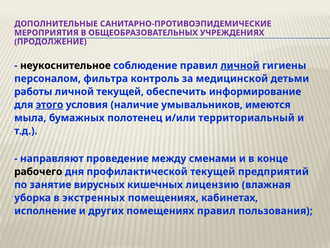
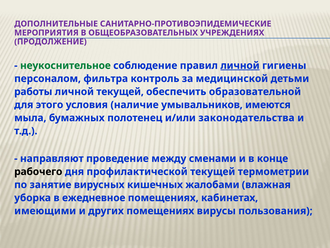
неукоснительное colour: black -> green
информирование: информирование -> образовательной
этого underline: present -> none
территориальный: территориальный -> законодательства
предприятий: предприятий -> термометрии
лицензию: лицензию -> жалобами
экстренных: экстренных -> ежедневное
исполнение: исполнение -> имеющими
помещениях правил: правил -> вирусы
